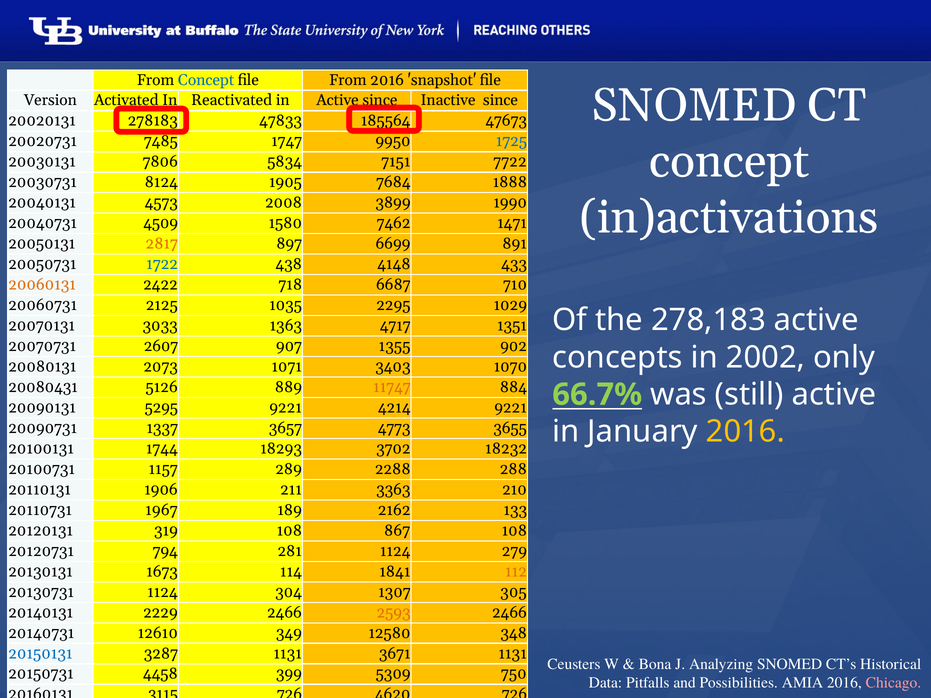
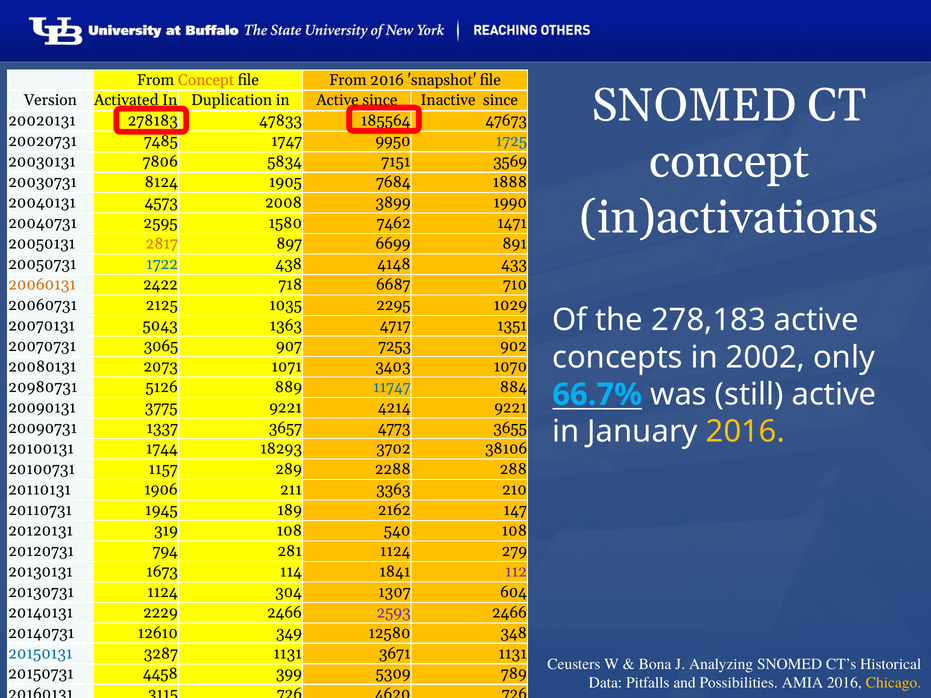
Concept at (206, 80) colour: blue -> orange
Reactivated: Reactivated -> Duplication
7722: 7722 -> 3569
4509: 4509 -> 2595
3033: 3033 -> 5043
2607: 2607 -> 3065
1355: 1355 -> 7253
20080431: 20080431 -> 20980731
11747 colour: orange -> blue
66.7% colour: light green -> light blue
5295: 5295 -> 3775
18232: 18232 -> 38106
1967: 1967 -> 1945
133: 133 -> 147
867: 867 -> 540
112 colour: orange -> purple
305: 305 -> 604
2593 colour: orange -> purple
750: 750 -> 789
Chicago colour: pink -> yellow
